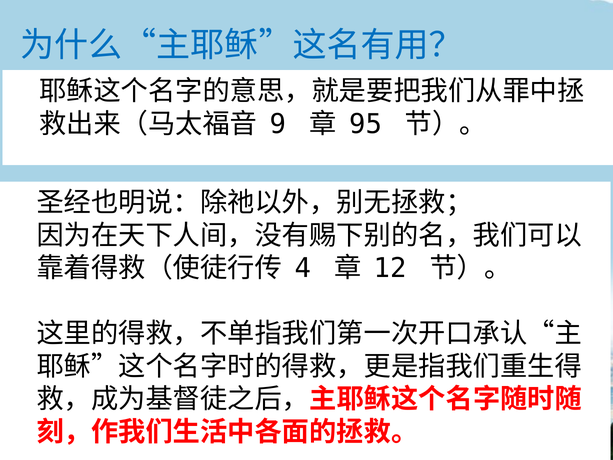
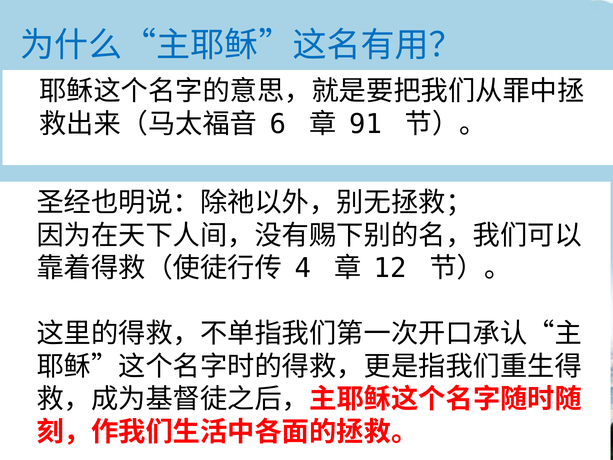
9: 9 -> 6
95: 95 -> 91
